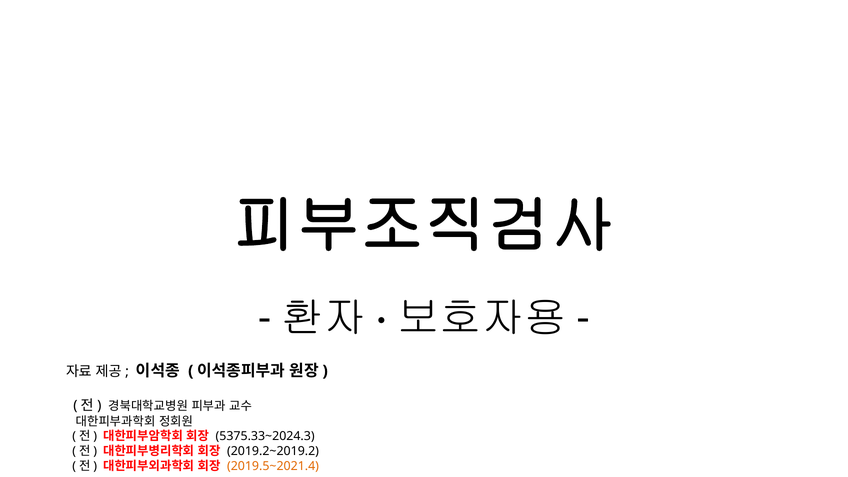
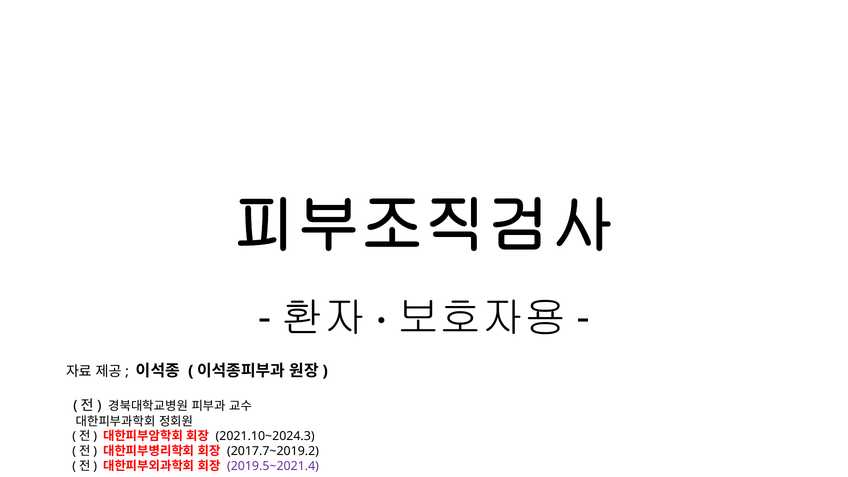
5375.33~2024.3: 5375.33~2024.3 -> 2021.10~2024.3
2019.2~2019.2: 2019.2~2019.2 -> 2017.7~2019.2
2019.5~2021.4 colour: orange -> purple
